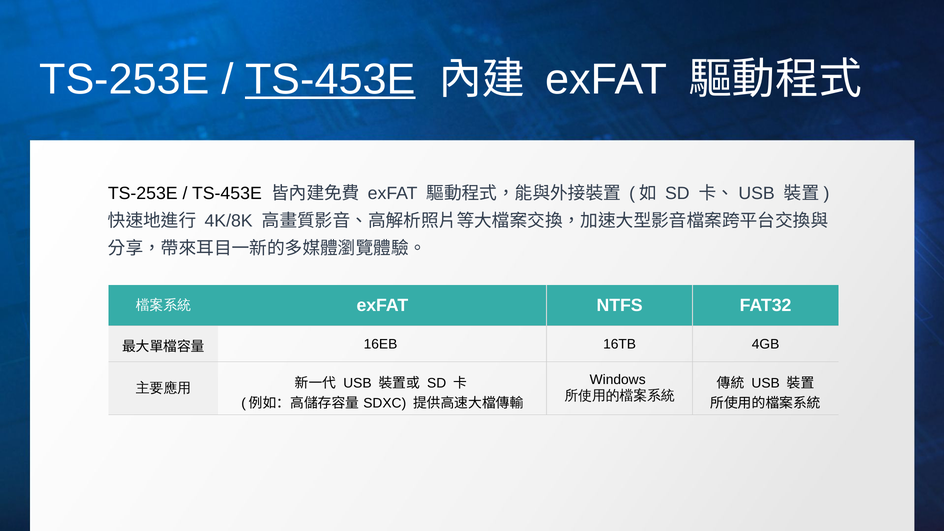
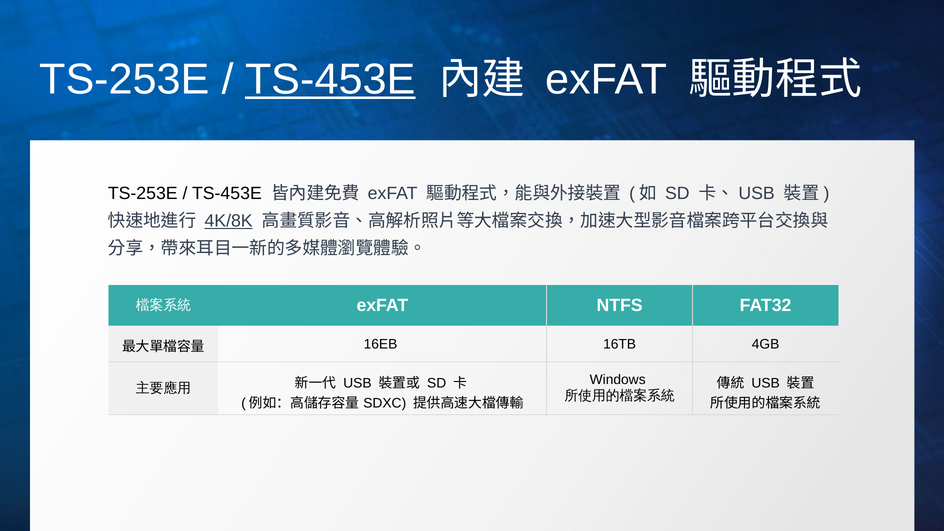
4K/8K underline: none -> present
